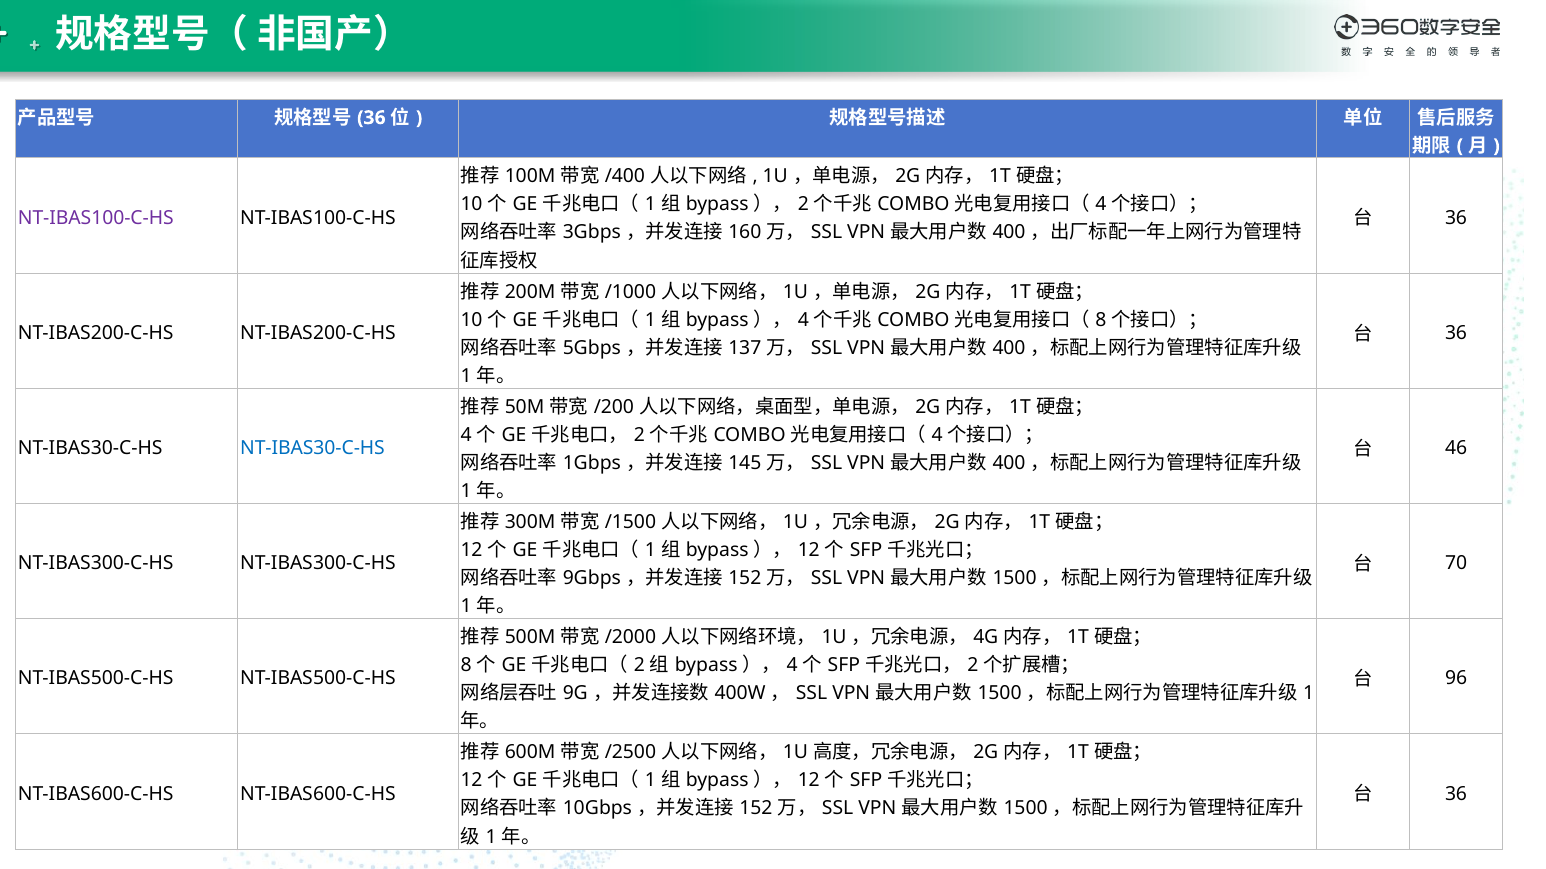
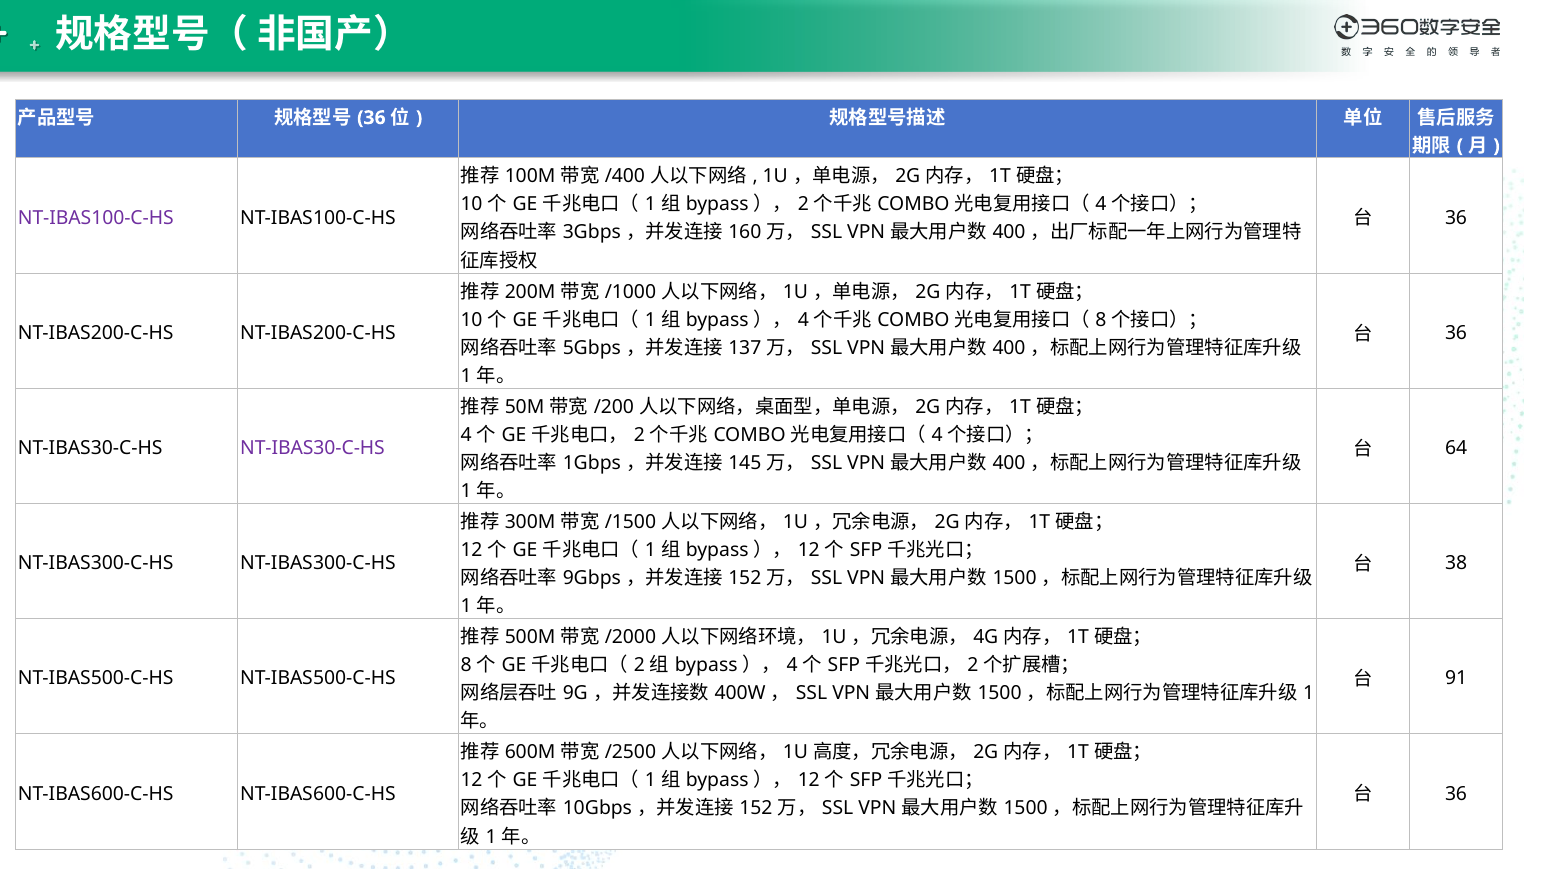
46: 46 -> 64
NT-IBAS30-C-HS at (312, 448) colour: blue -> purple
70: 70 -> 38
96: 96 -> 91
